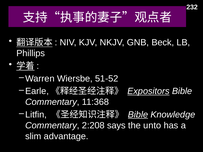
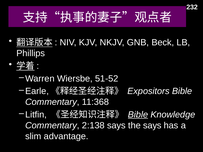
Expositors underline: present -> none
2:208: 2:208 -> 2:138
the unto: unto -> says
